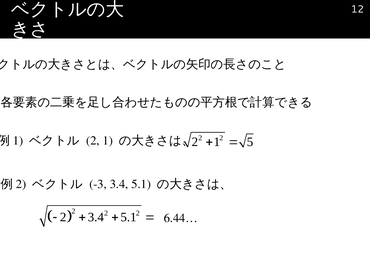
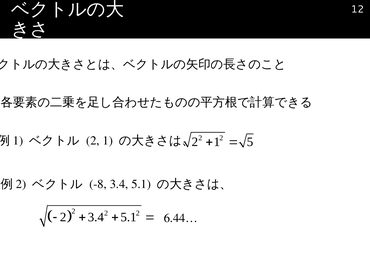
-3: -3 -> -8
